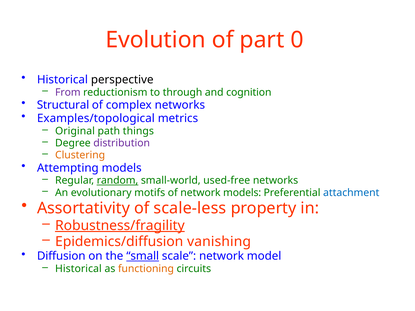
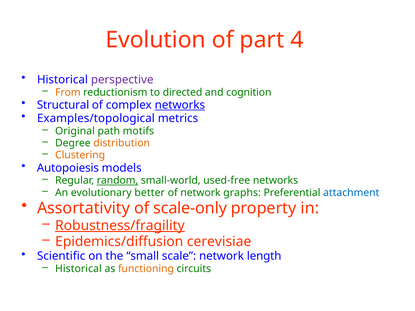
0: 0 -> 4
perspective colour: black -> purple
From colour: purple -> orange
through: through -> directed
networks at (180, 105) underline: none -> present
things: things -> motifs
distribution colour: purple -> orange
Attempting: Attempting -> Autopoiesis
motifs: motifs -> better
network models: models -> graphs
scale-less: scale-less -> scale-only
vanishing: vanishing -> cerevisiae
Diffusion: Diffusion -> Scientific
small underline: present -> none
model: model -> length
